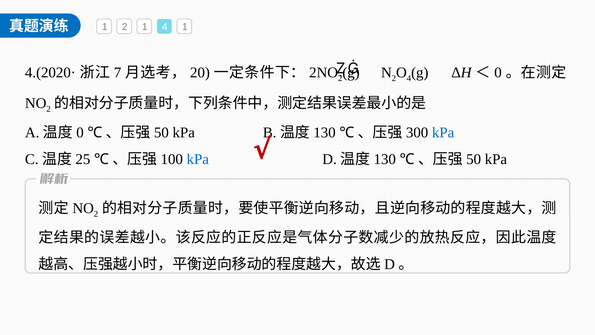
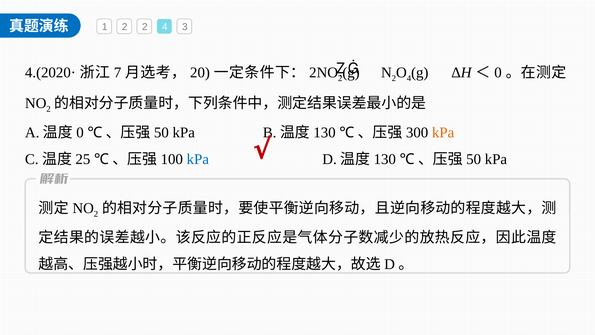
2 1: 1 -> 2
4 1: 1 -> 3
kPa at (443, 132) colour: blue -> orange
